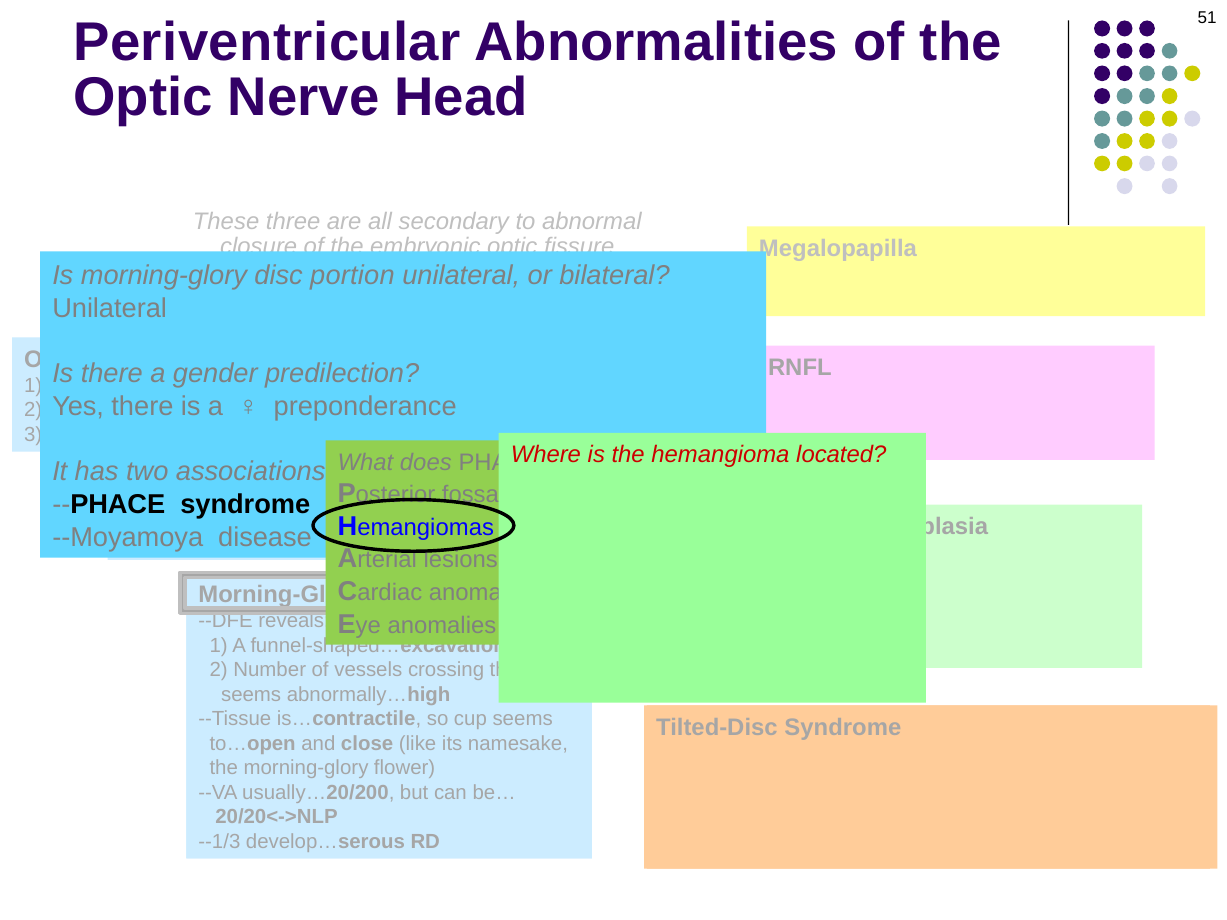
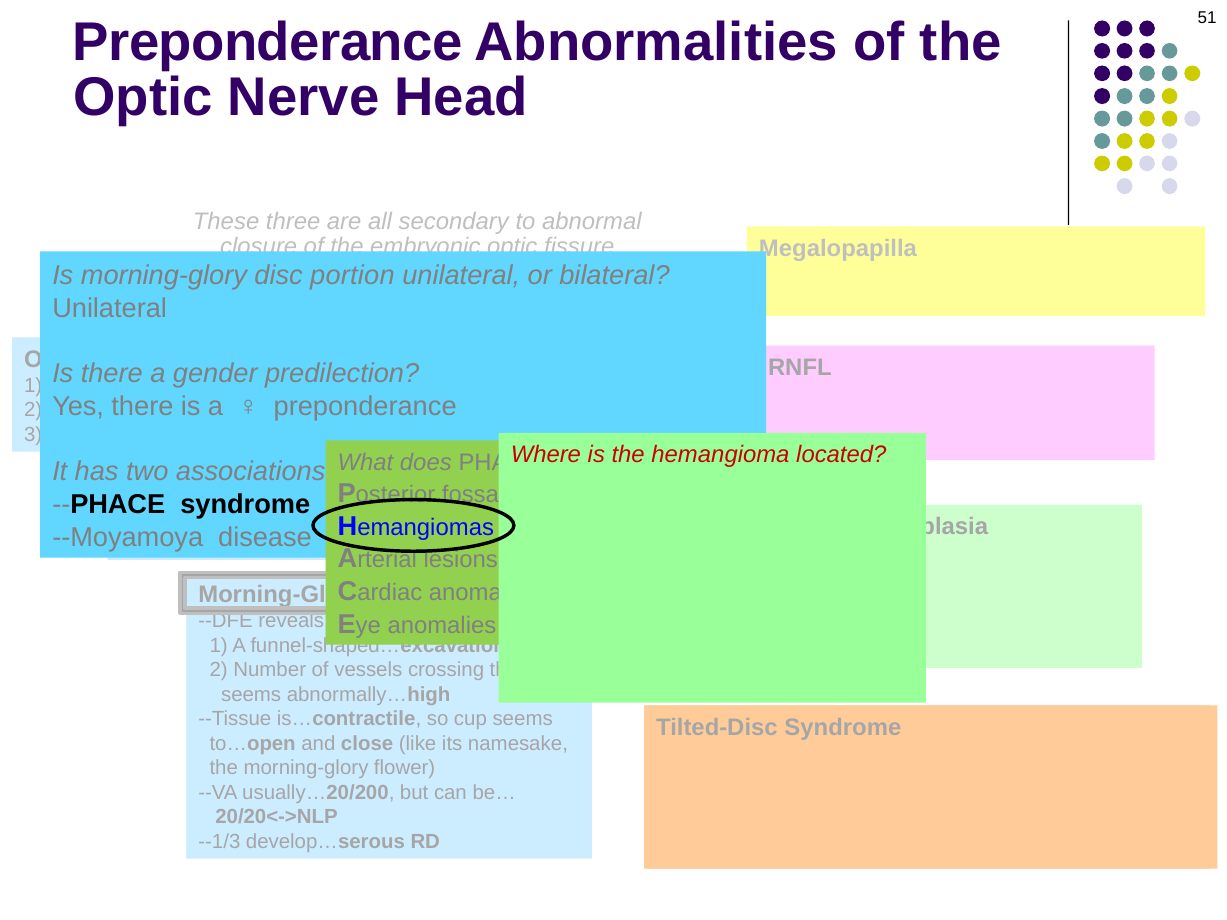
Periventricular at (267, 42): Periventricular -> Preponderance
